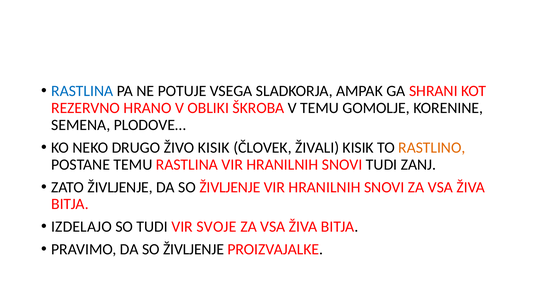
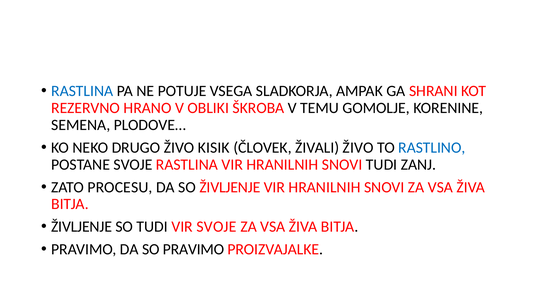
ŽIVALI KISIK: KISIK -> ŽIVO
RASTLINO colour: orange -> blue
POSTANE TEMU: TEMU -> SVOJE
ZATO ŽIVLJENJE: ŽIVLJENJE -> PROCESU
IZDELAJO at (81, 227): IZDELAJO -> ŽIVLJENJE
PRAVIMO DA SO ŽIVLJENJE: ŽIVLJENJE -> PRAVIMO
